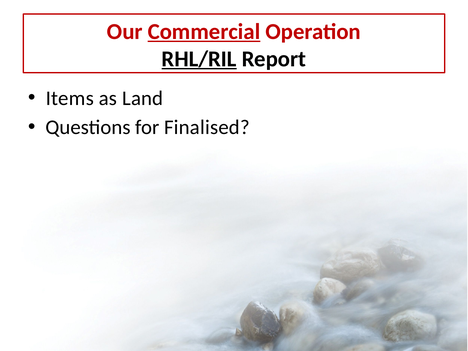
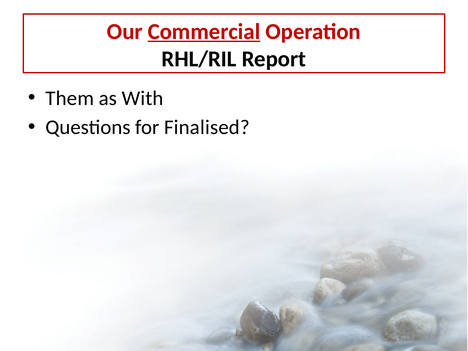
RHL/RIL underline: present -> none
Items: Items -> Them
Land: Land -> With
